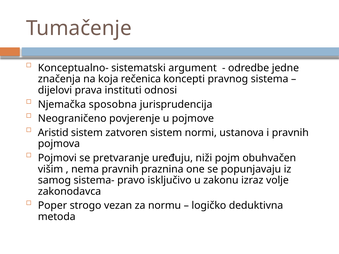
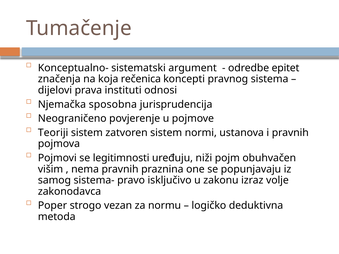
jedne: jedne -> epitet
Aristid: Aristid -> Teoriji
pretvaranje: pretvaranje -> legitimnosti
